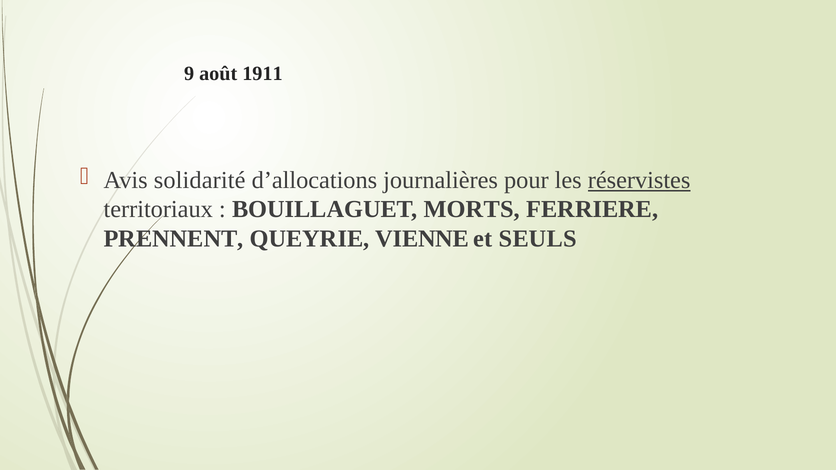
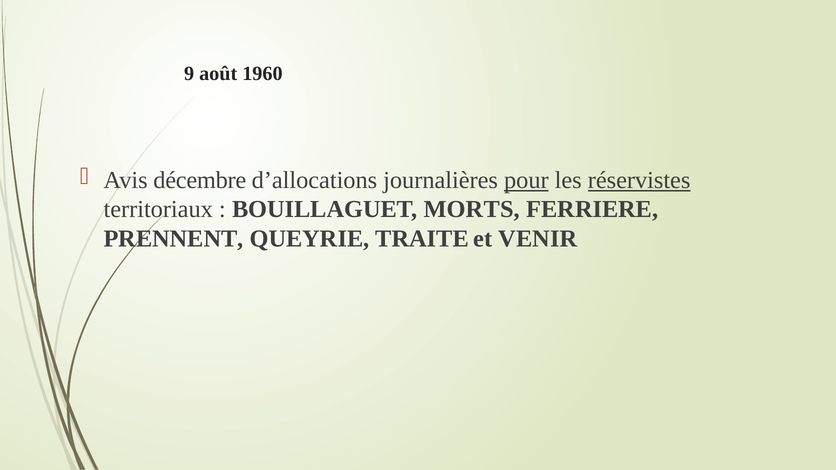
1911: 1911 -> 1960
solidarité: solidarité -> décembre
pour underline: none -> present
VIENNE: VIENNE -> TRAITE
SEULS: SEULS -> VENIR
